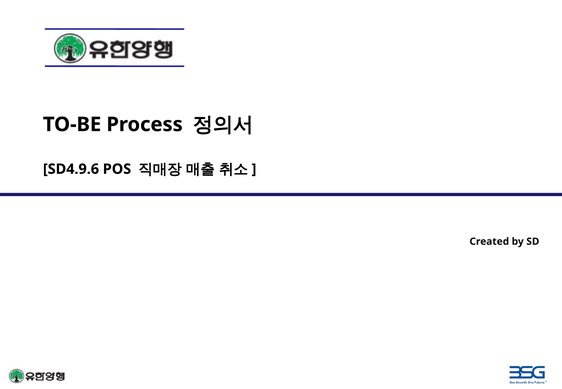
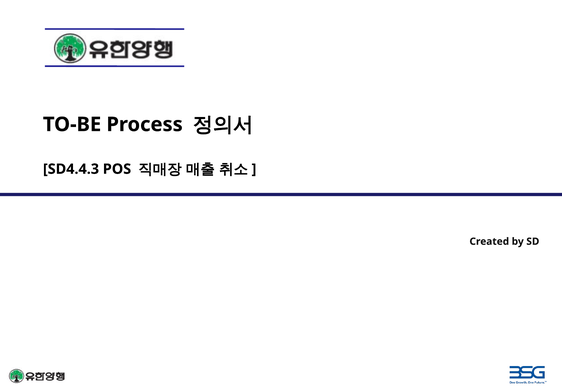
SD4.9.6: SD4.9.6 -> SD4.4.3
